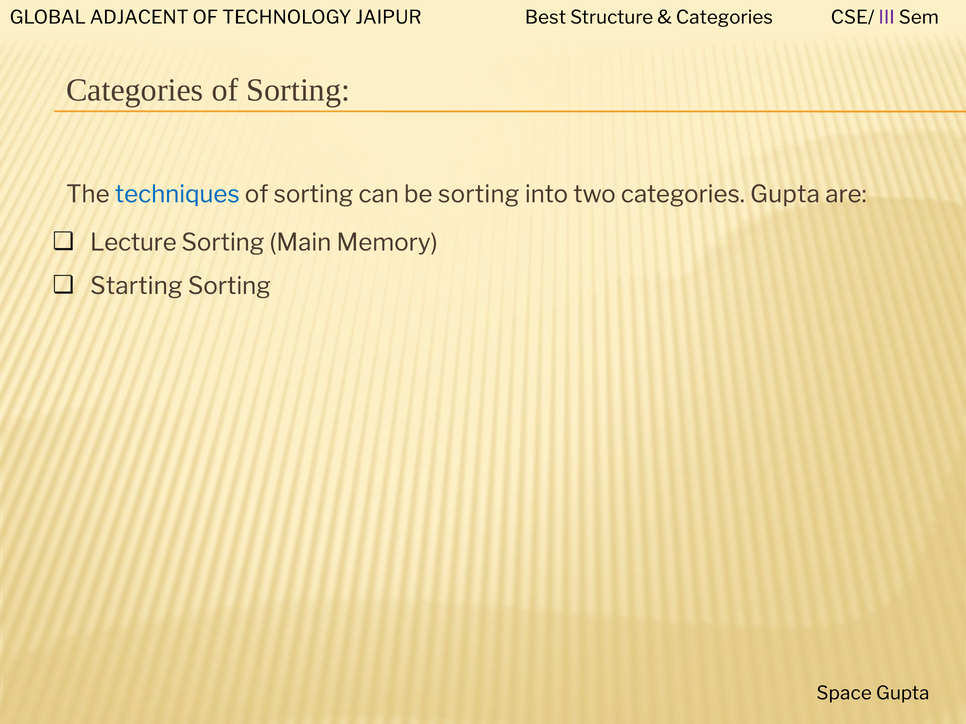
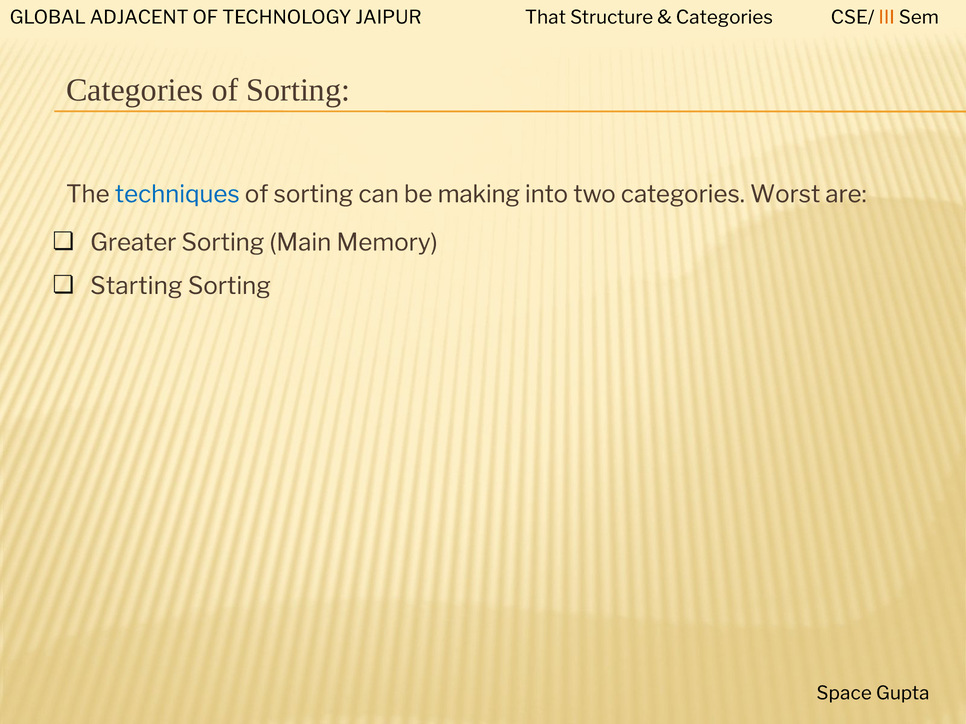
Best: Best -> That
III colour: purple -> orange
be sorting: sorting -> making
categories Gupta: Gupta -> Worst
Lecture: Lecture -> Greater
